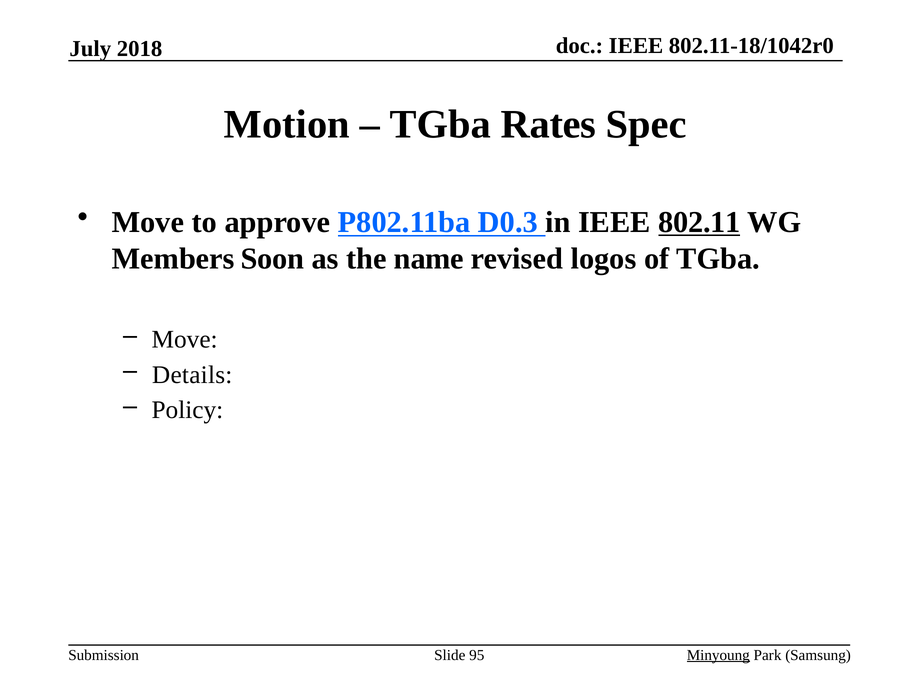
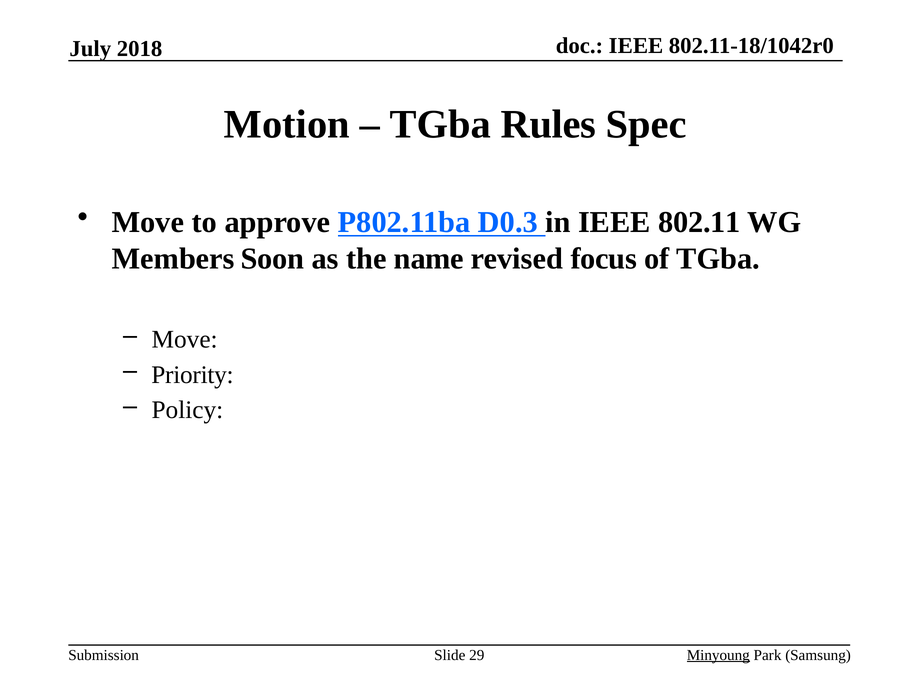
Rates: Rates -> Rules
802.11 underline: present -> none
logos: logos -> focus
Details: Details -> Priority
95: 95 -> 29
